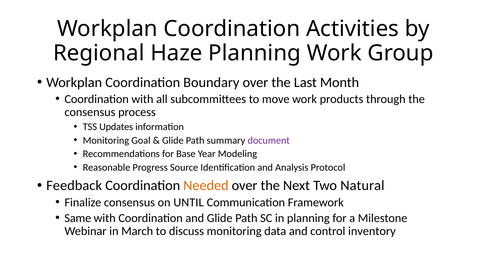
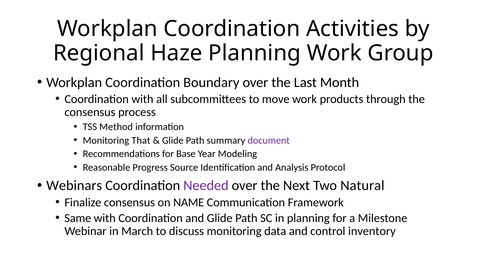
Updates: Updates -> Method
Goal: Goal -> That
Feedback: Feedback -> Webinars
Needed colour: orange -> purple
UNTIL: UNTIL -> NAME
